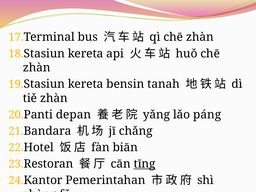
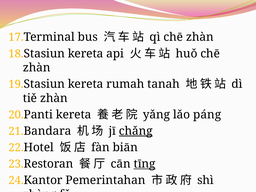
bensin: bensin -> rumah
depan at (74, 115): depan -> kereta
chǎng underline: none -> present
